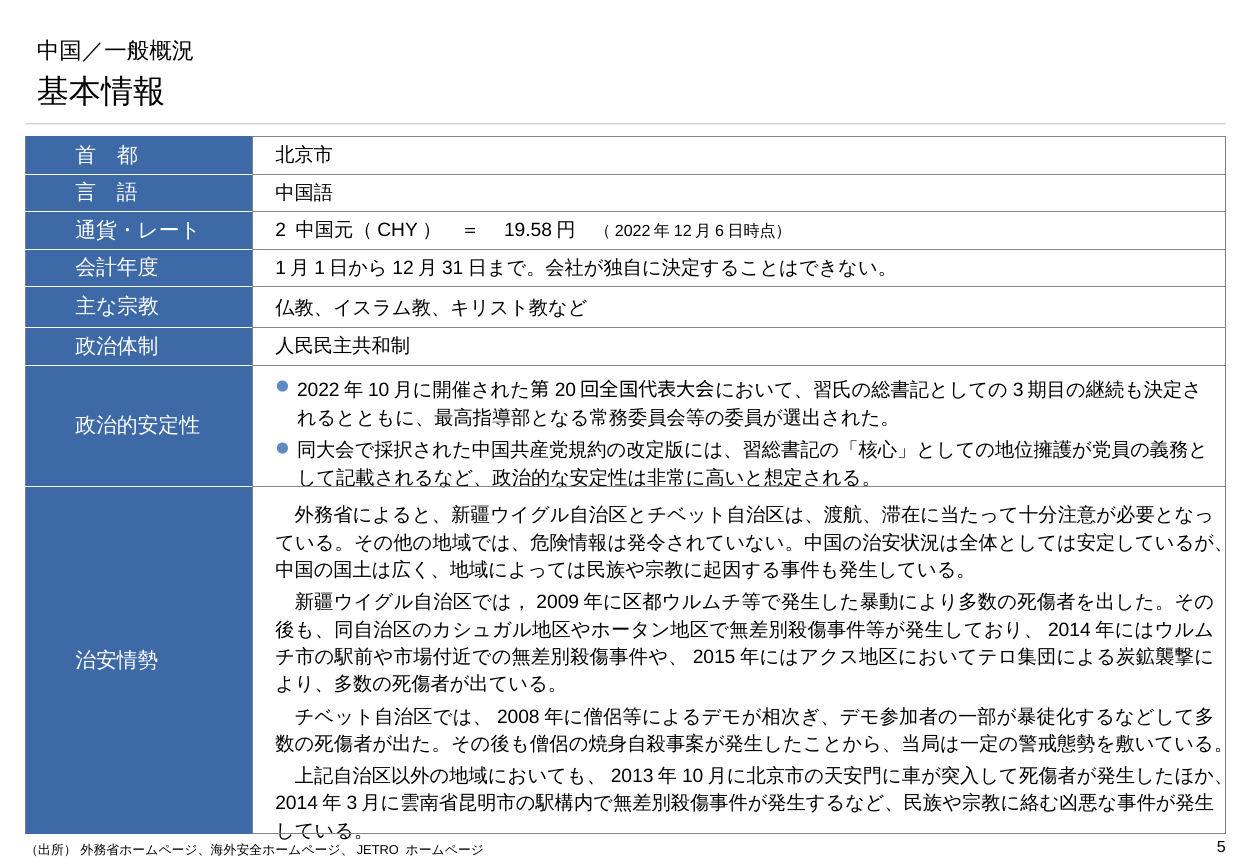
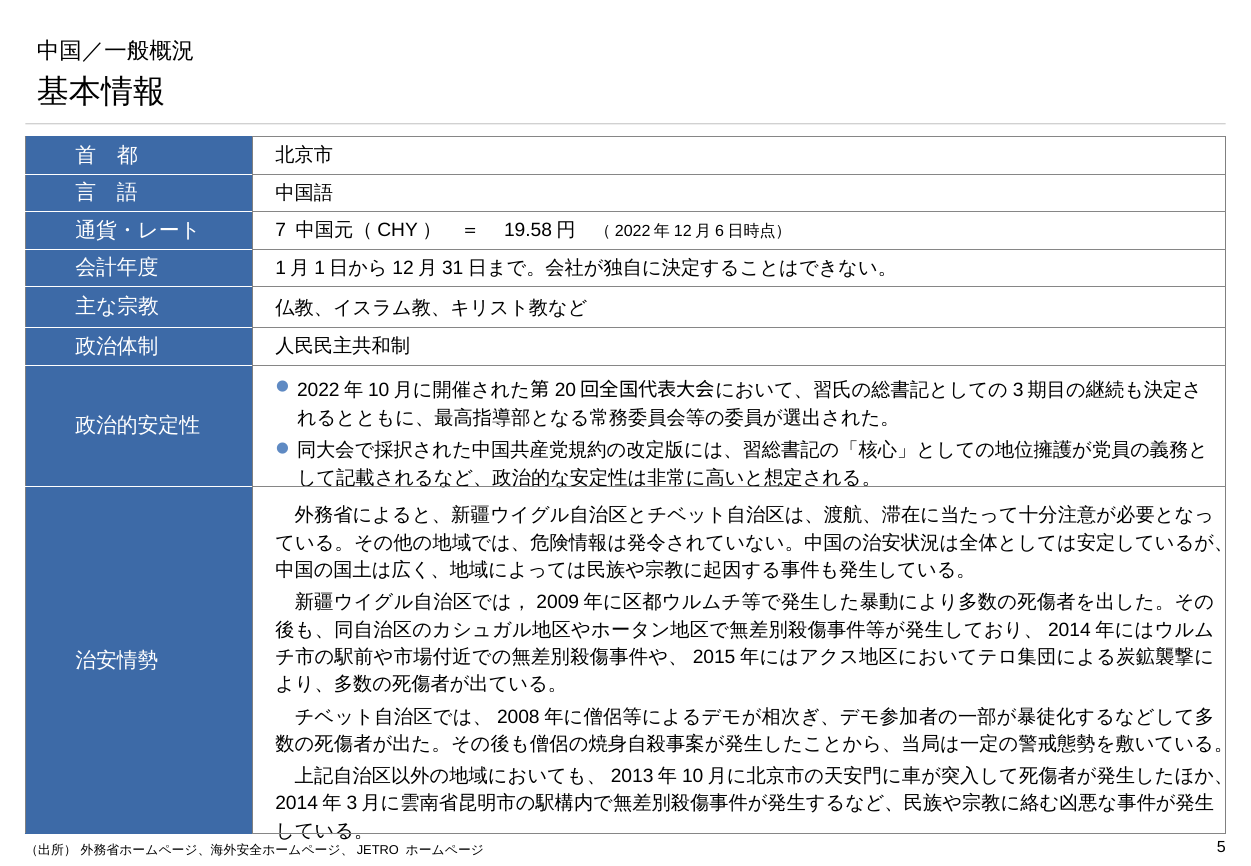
2: 2 -> 7
